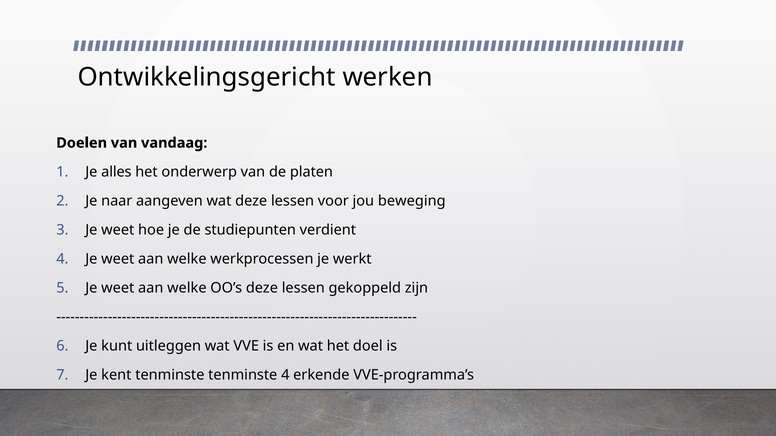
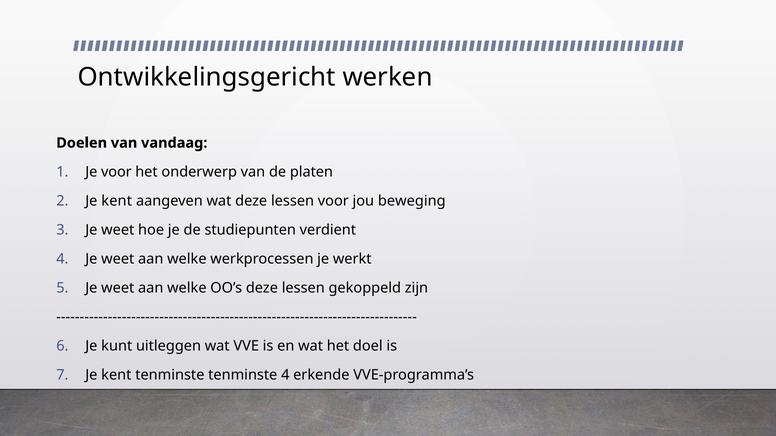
Je alles: alles -> voor
naar at (117, 201): naar -> kent
